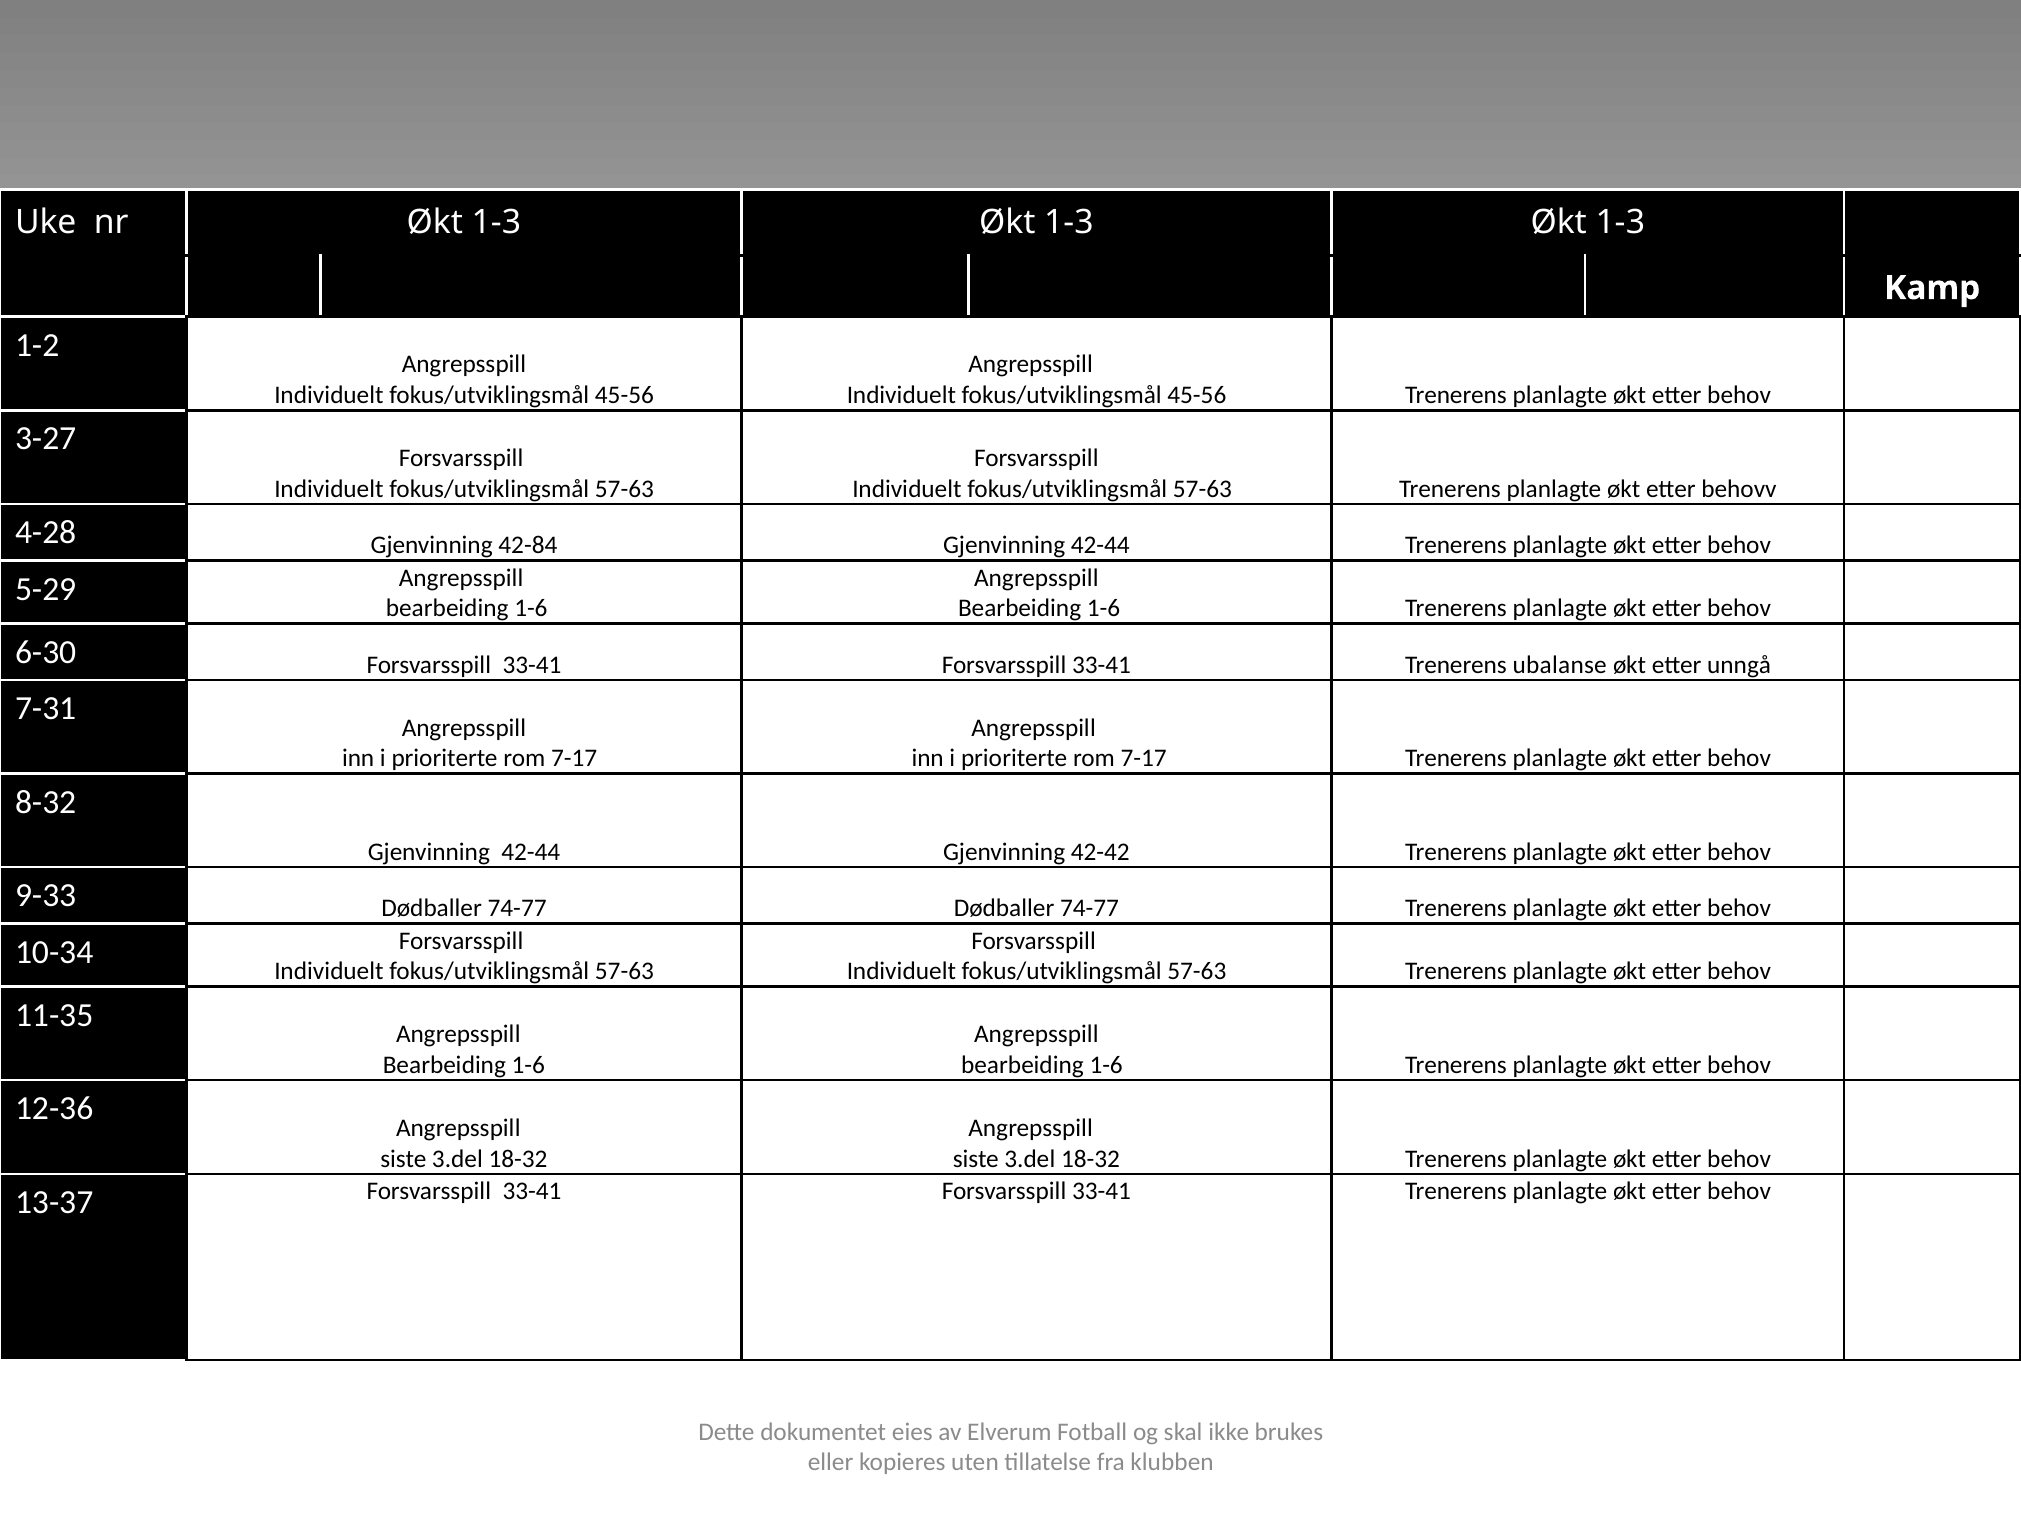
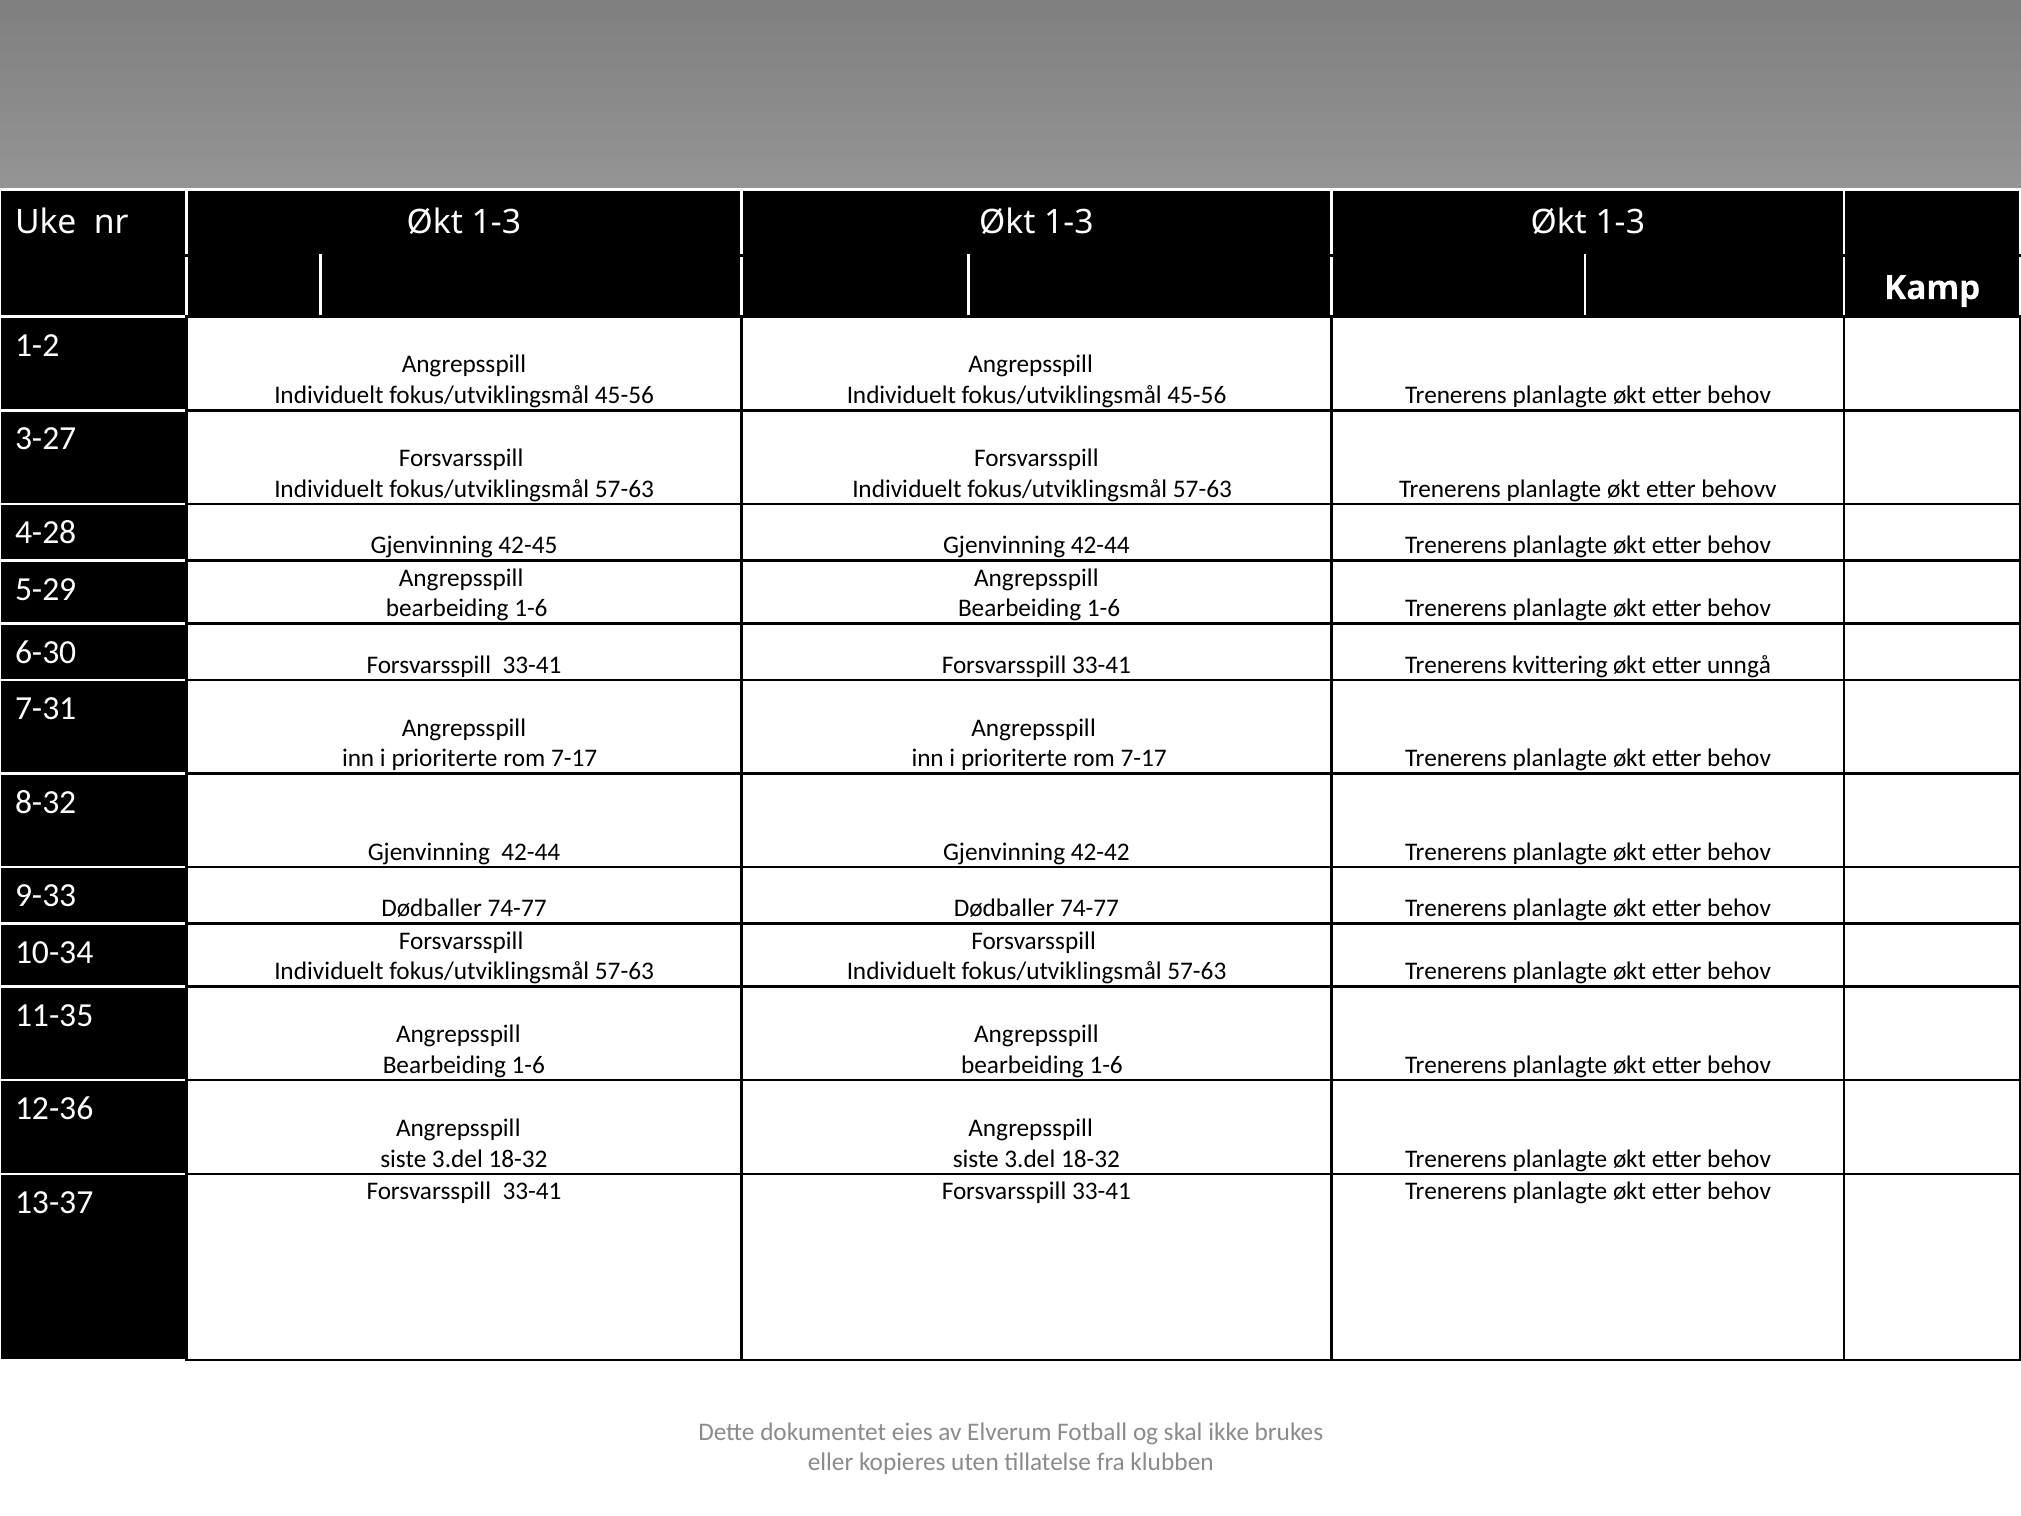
42-84: 42-84 -> 42-45
ubalanse: ubalanse -> kvittering
